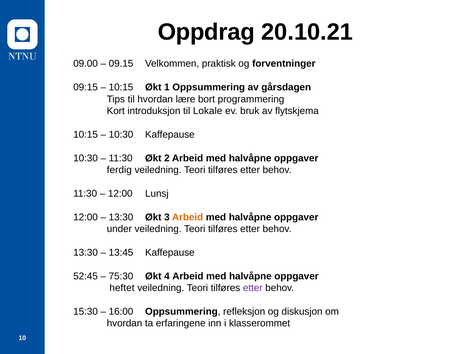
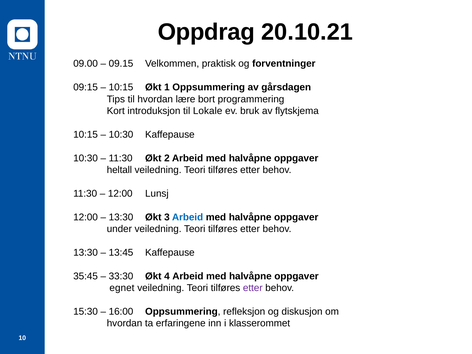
ferdig: ferdig -> heltall
Arbeid at (188, 217) colour: orange -> blue
52:45: 52:45 -> 35:45
75:30: 75:30 -> 33:30
heftet: heftet -> egnet
